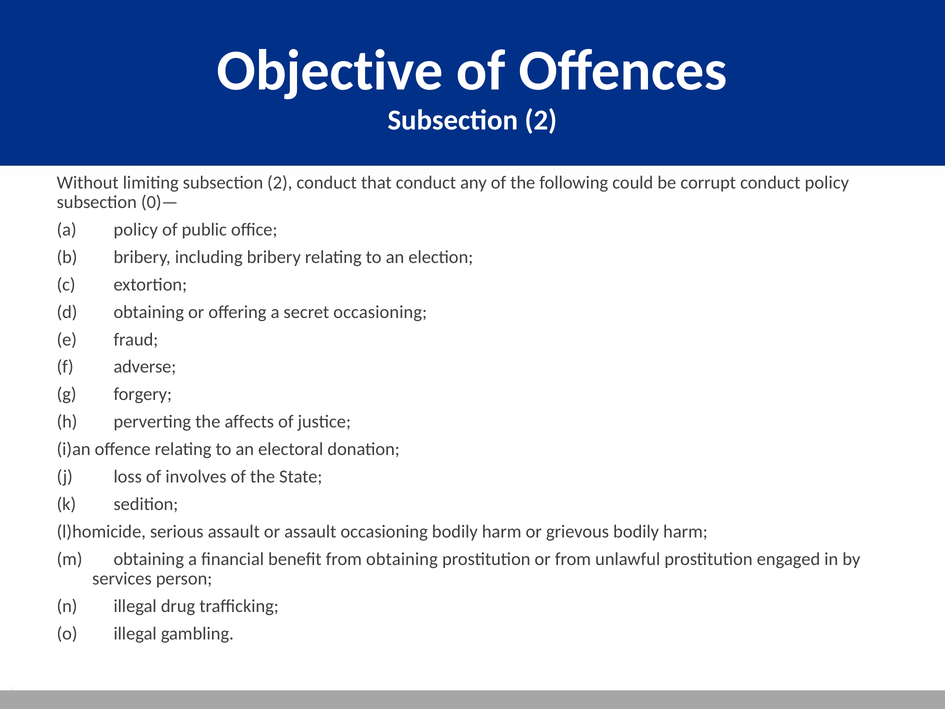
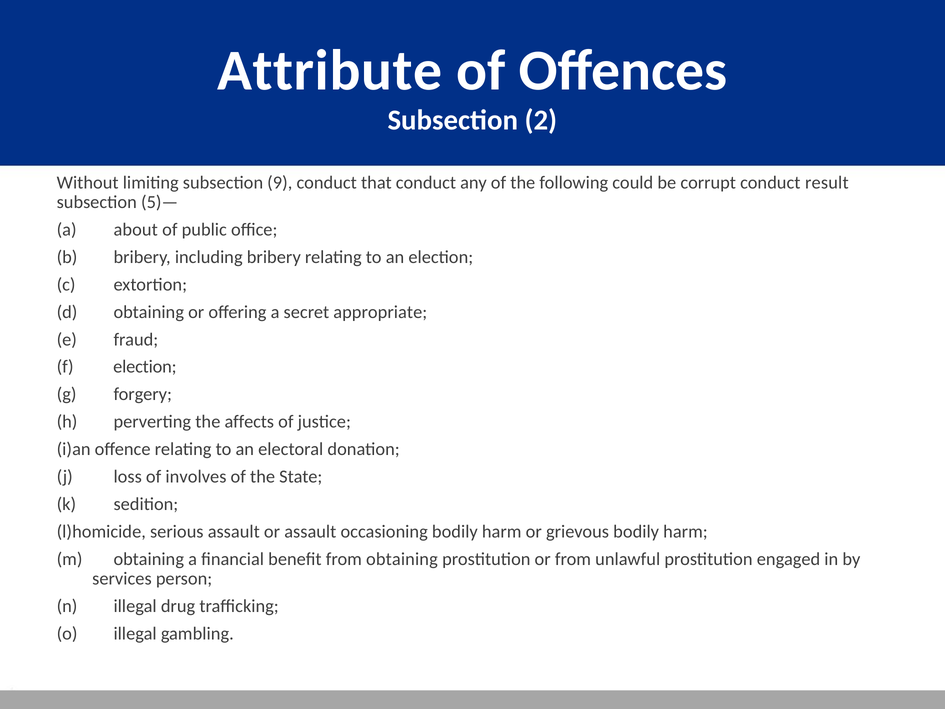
Objective: Objective -> Attribute
limiting subsection 2: 2 -> 9
conduct policy: policy -> result
0)—: 0)— -> 5)—
a policy: policy -> about
secret occasioning: occasioning -> appropriate
f adverse: adverse -> election
